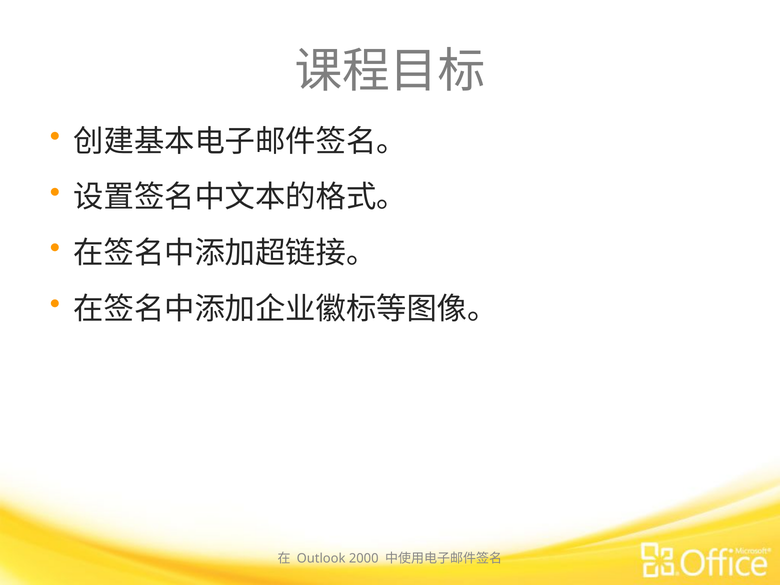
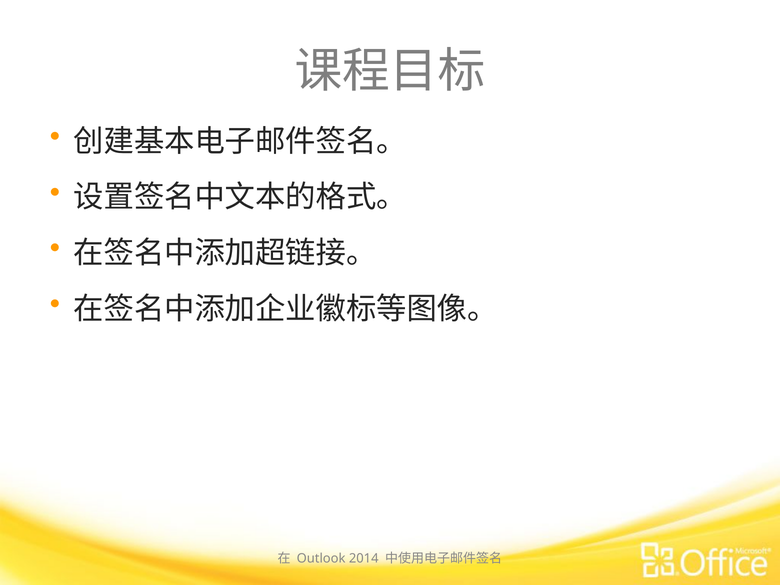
2000: 2000 -> 2014
